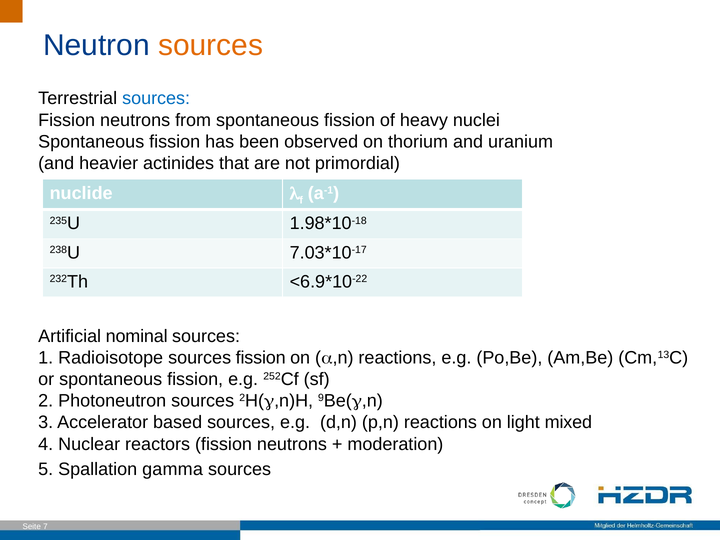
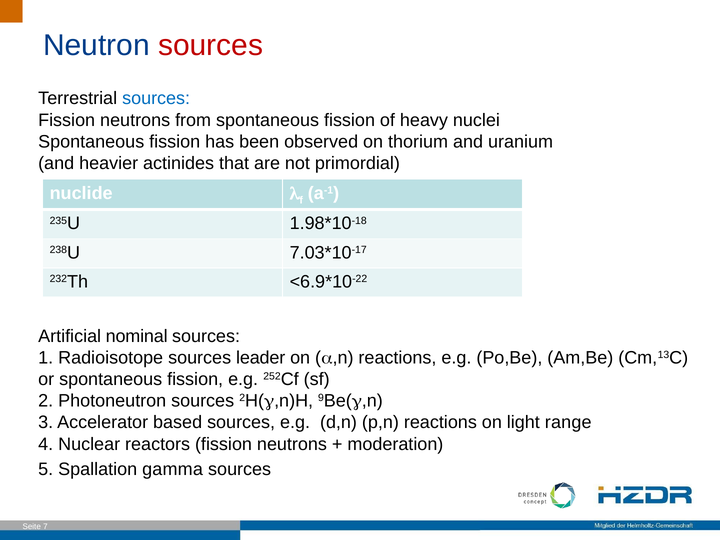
sources at (211, 45) colour: orange -> red
Radioisotope sources fission: fission -> leader
mixed: mixed -> range
